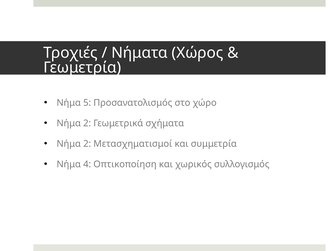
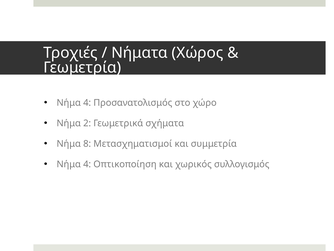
5 at (87, 103): 5 -> 4
2 at (87, 144): 2 -> 8
